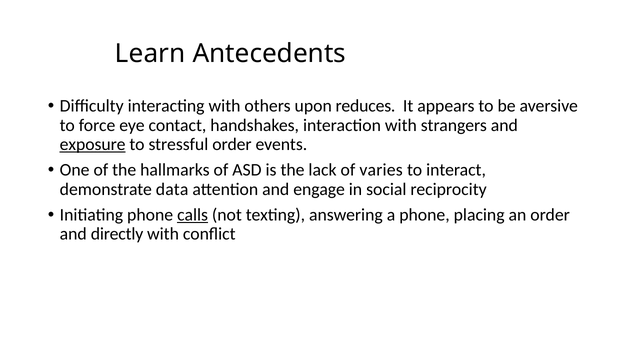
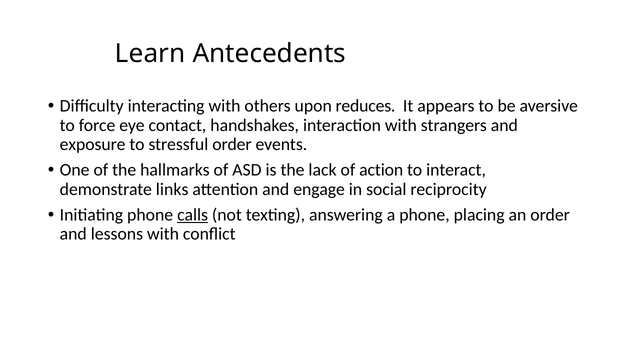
exposure underline: present -> none
varies: varies -> action
data: data -> links
directly: directly -> lessons
